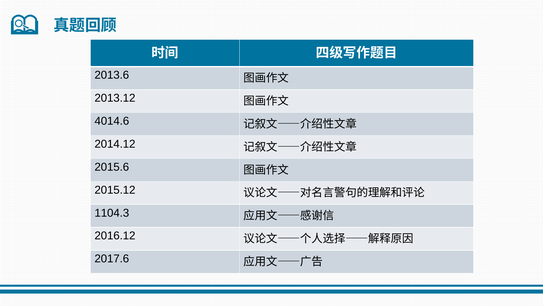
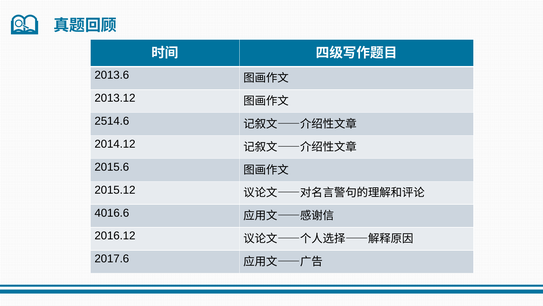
4014.6: 4014.6 -> 2514.6
1104.3: 1104.3 -> 4016.6
